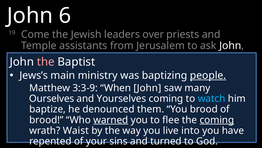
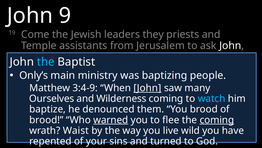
6: 6 -> 9
over: over -> they
the at (46, 62) colour: pink -> light blue
Jews’s: Jews’s -> Only’s
people underline: present -> none
3:3-9: 3:3-9 -> 3:4-9
John at (147, 88) underline: none -> present
Yourselves: Yourselves -> Wilderness
into: into -> wild
